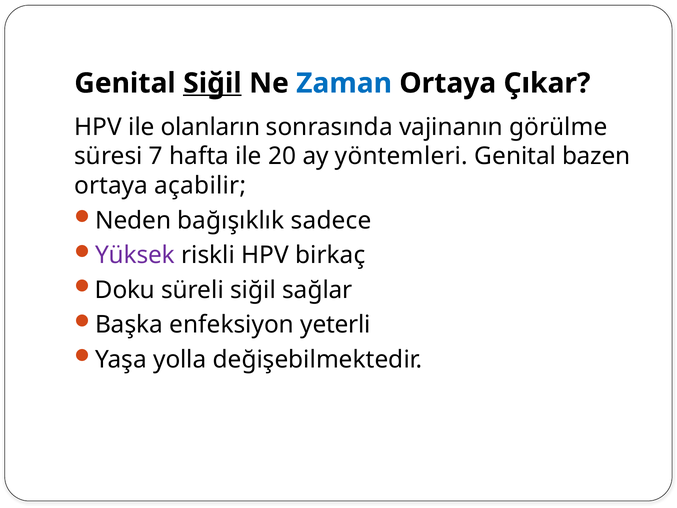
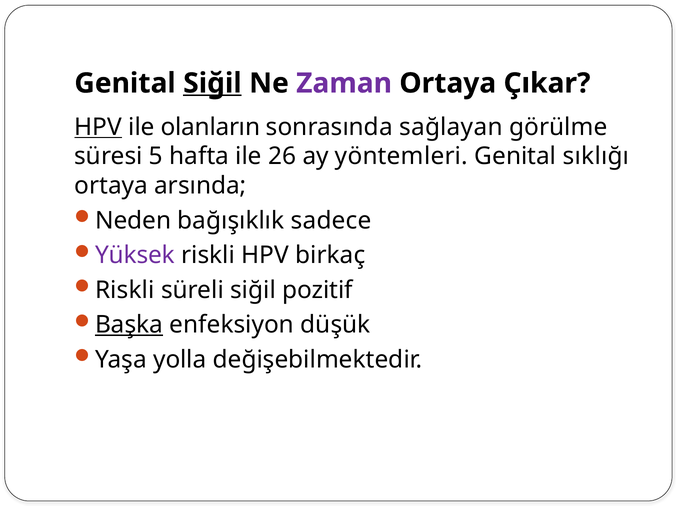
Zaman colour: blue -> purple
HPV at (98, 127) underline: none -> present
vajinanın: vajinanın -> sağlayan
7: 7 -> 5
20: 20 -> 26
bazen: bazen -> sıklığı
açabilir: açabilir -> arsında
Doku at (125, 290): Doku -> Riskli
sağlar: sağlar -> pozitif
Başka underline: none -> present
yeterli: yeterli -> düşük
